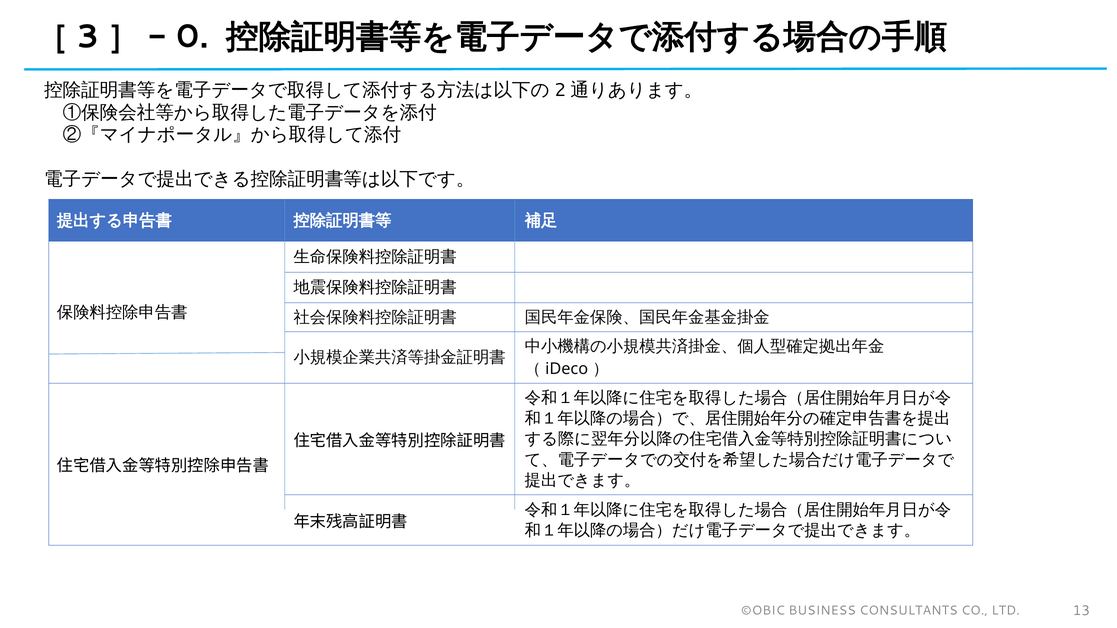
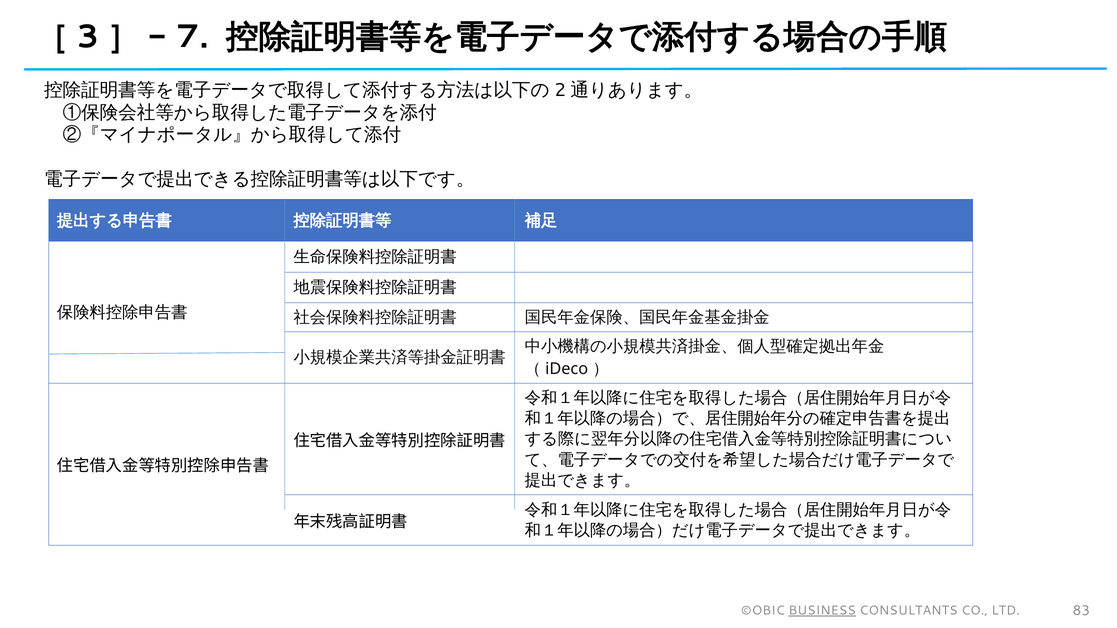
0: 0 -> 7
BUSINESS underline: none -> present
13: 13 -> 83
